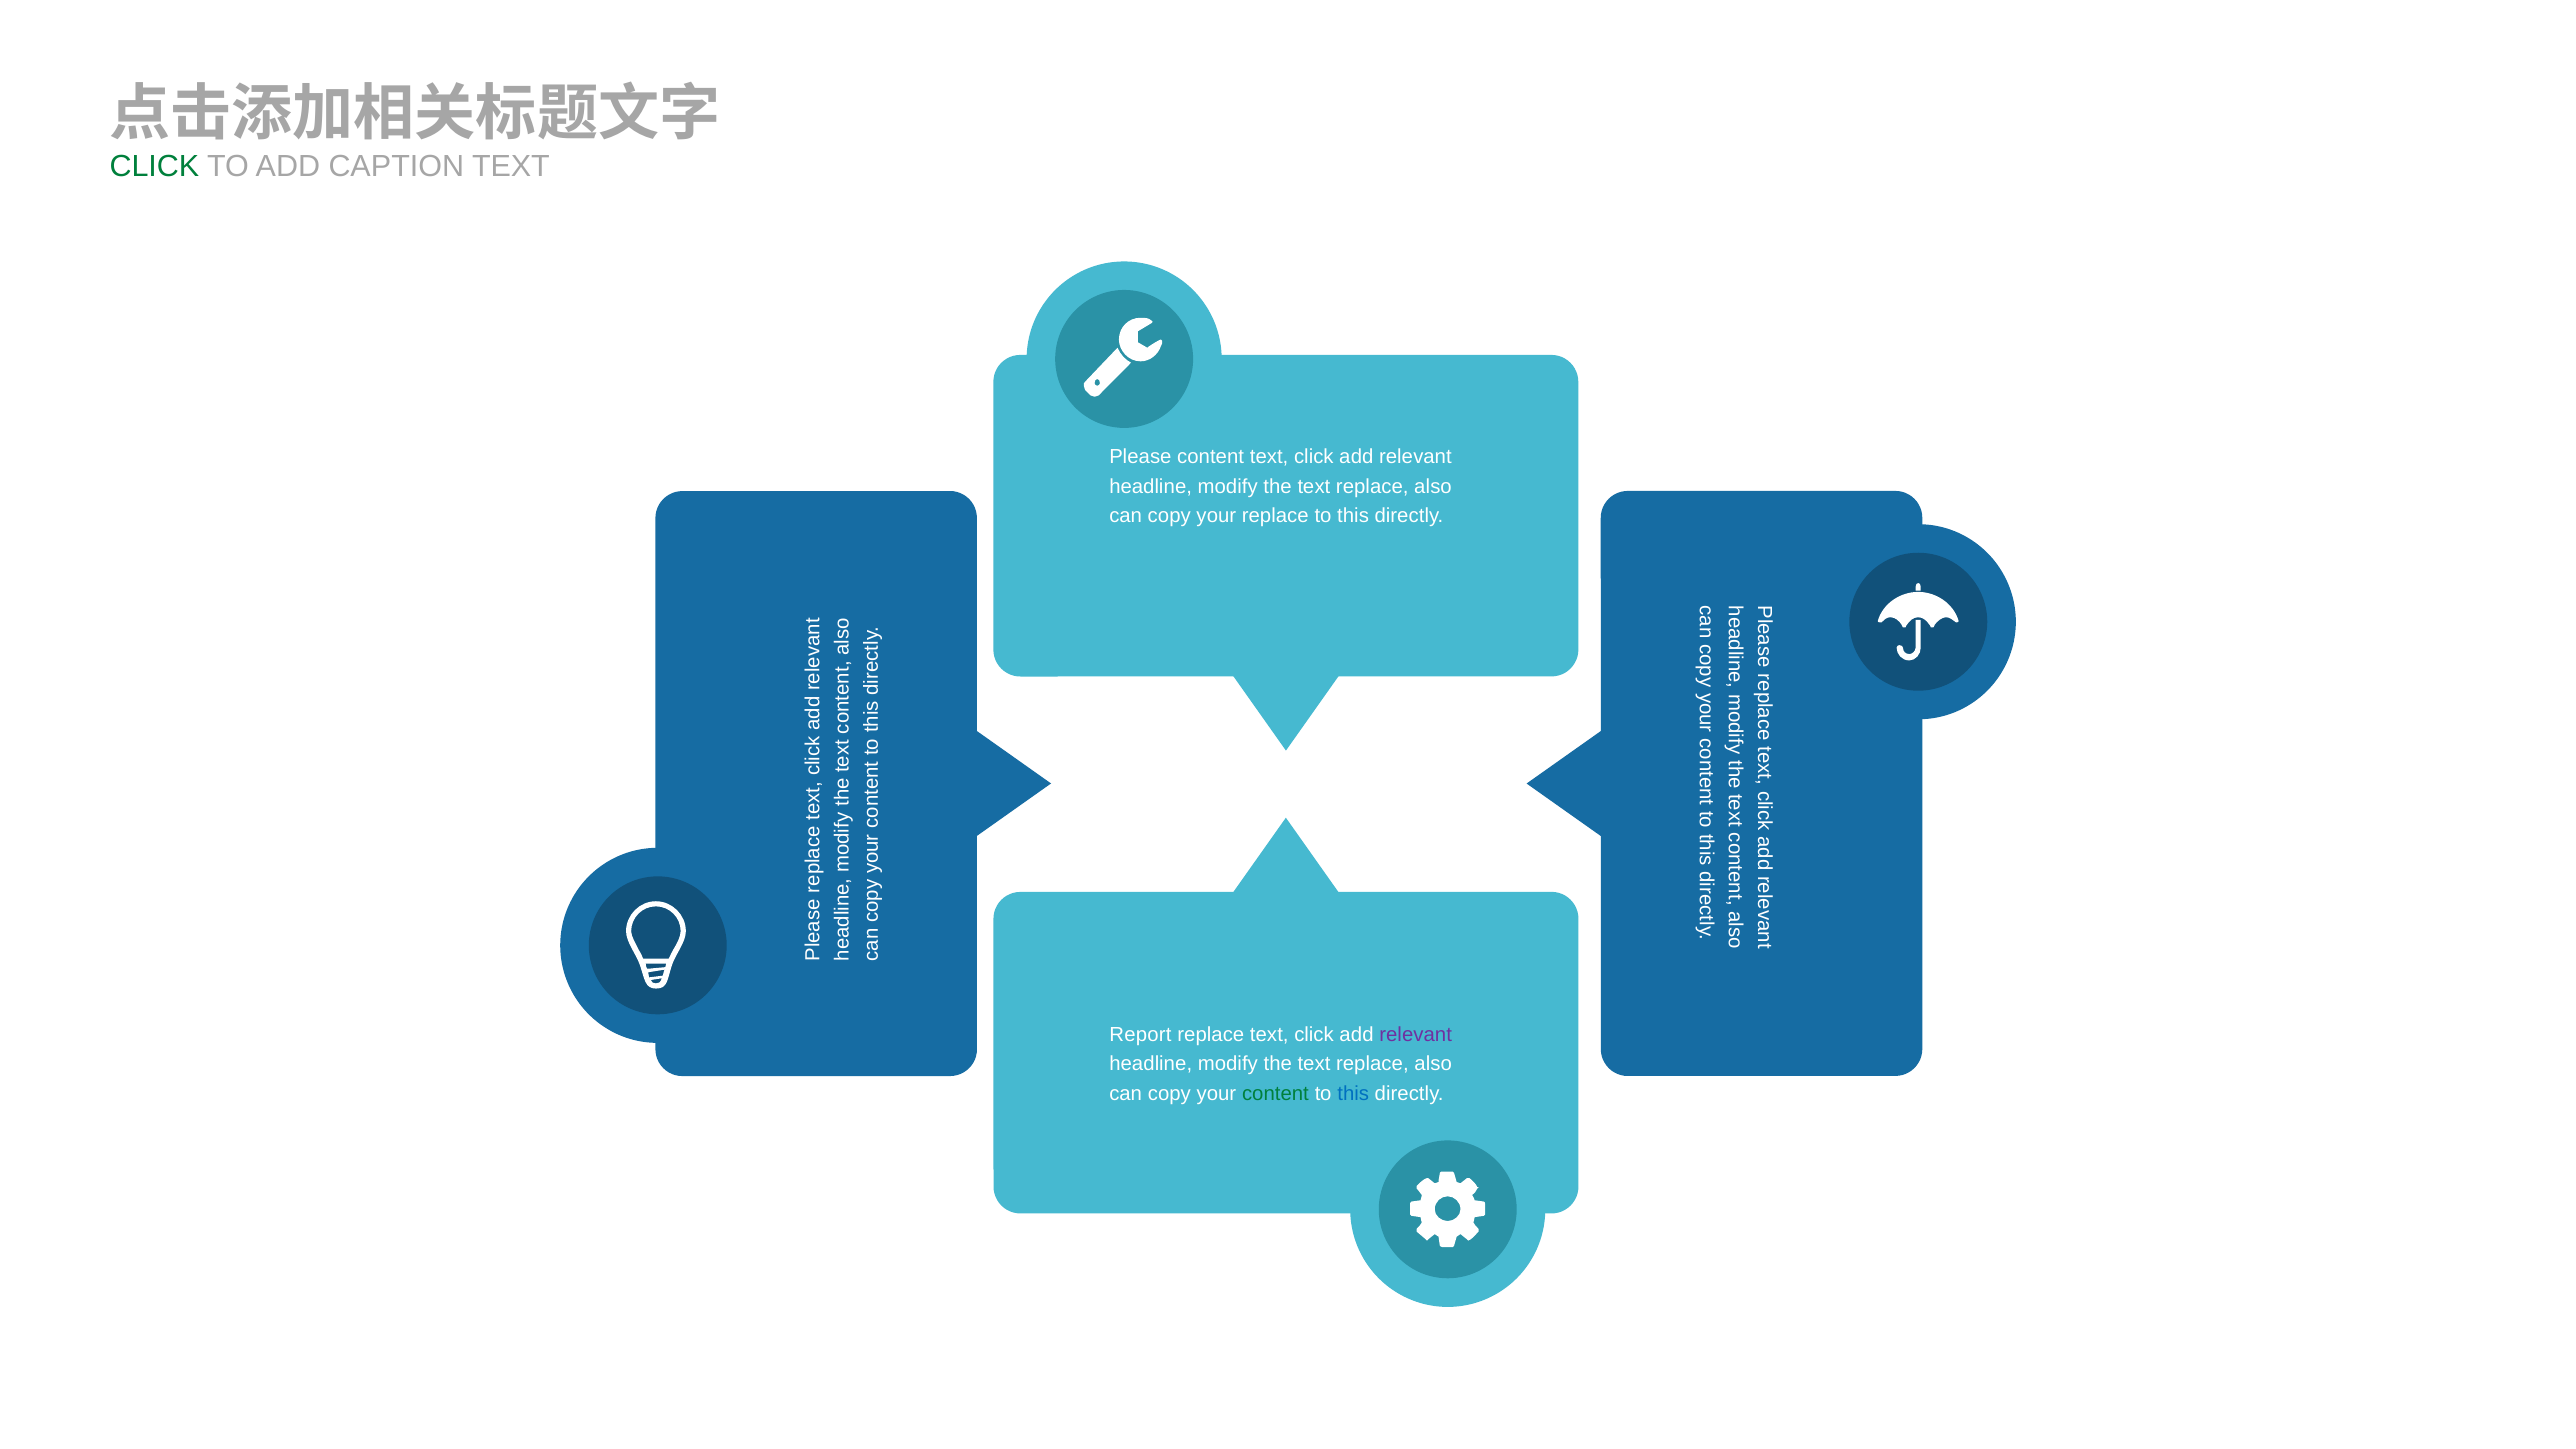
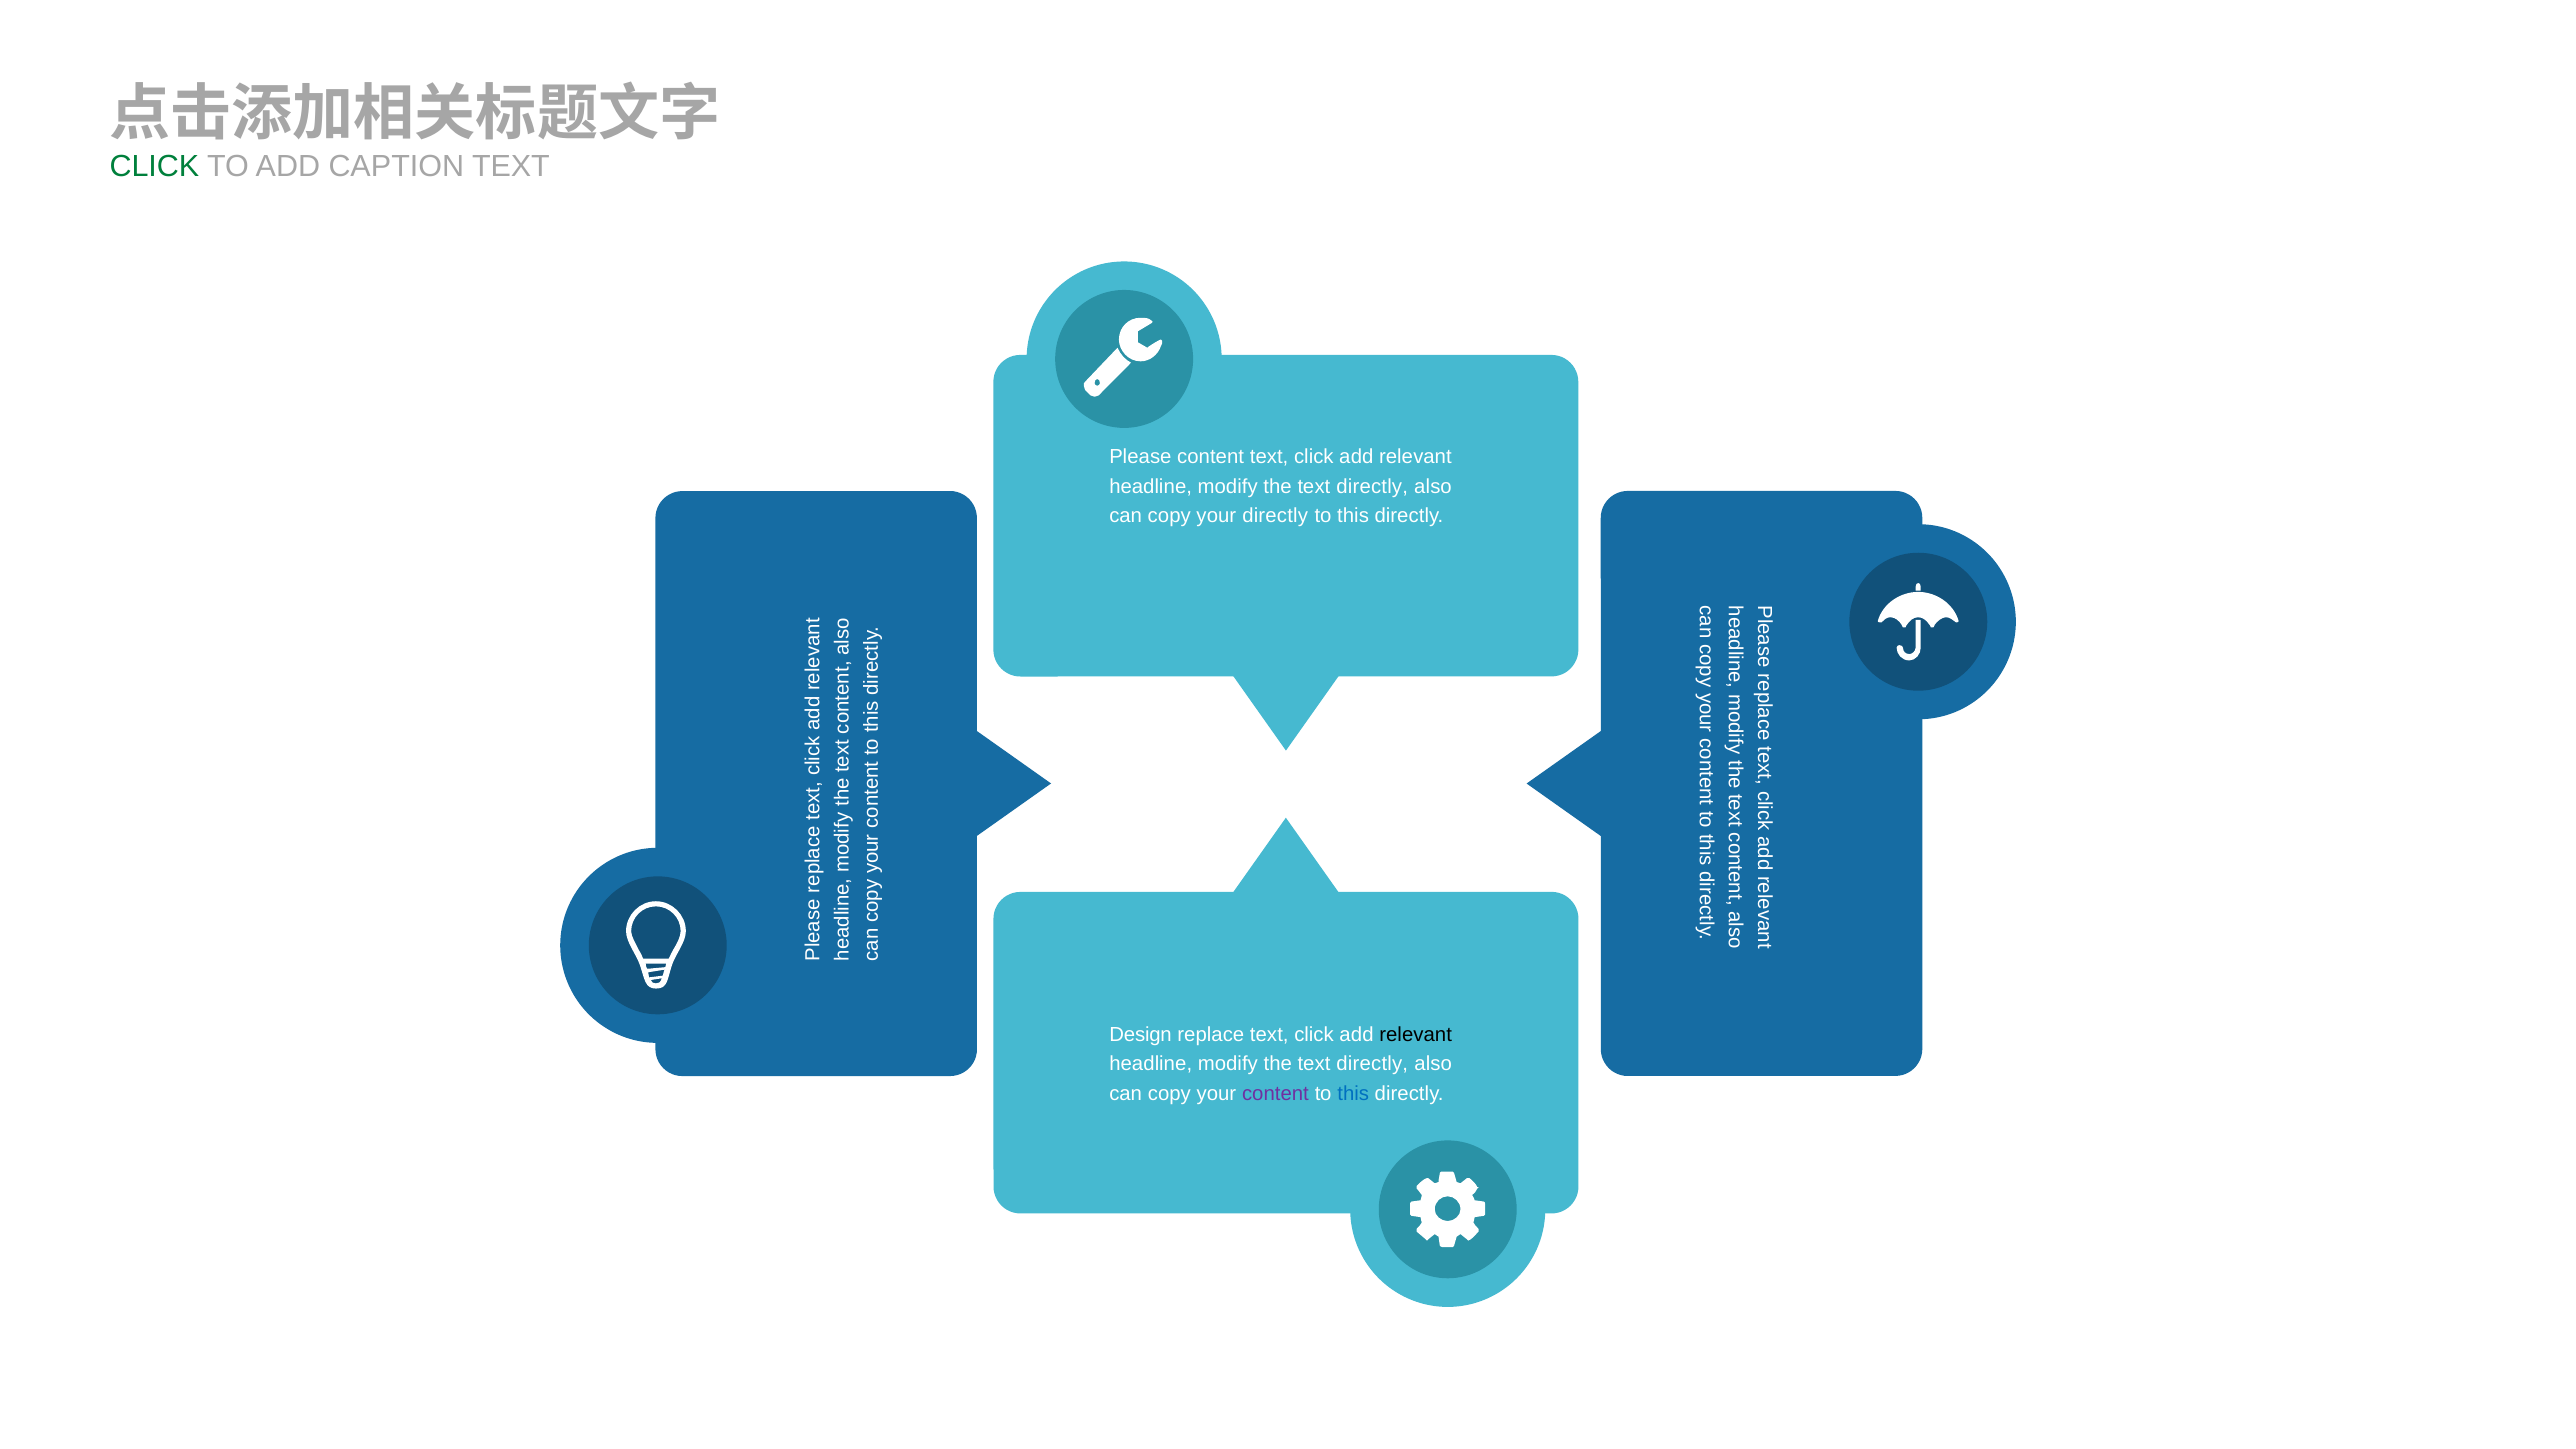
replace at (1372, 486): replace -> directly
your replace: replace -> directly
Report: Report -> Design
relevant at (1416, 1035) colour: purple -> black
replace at (1372, 1064): replace -> directly
content at (1275, 1093) colour: green -> purple
